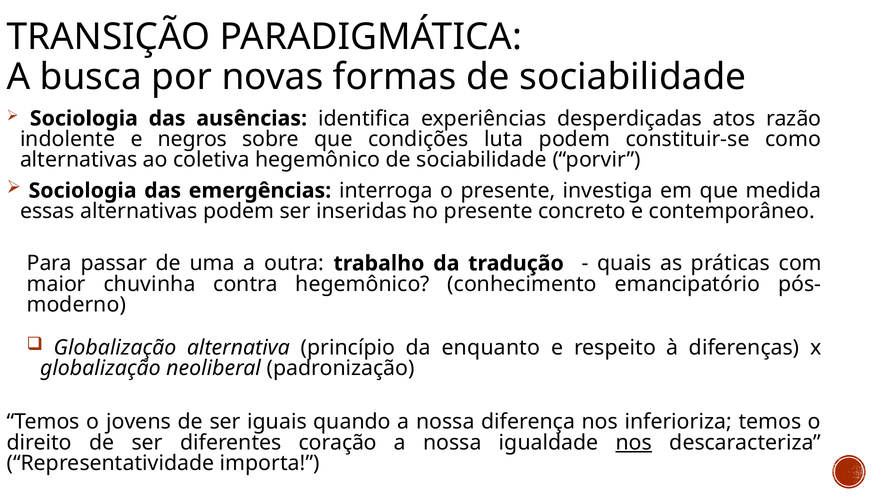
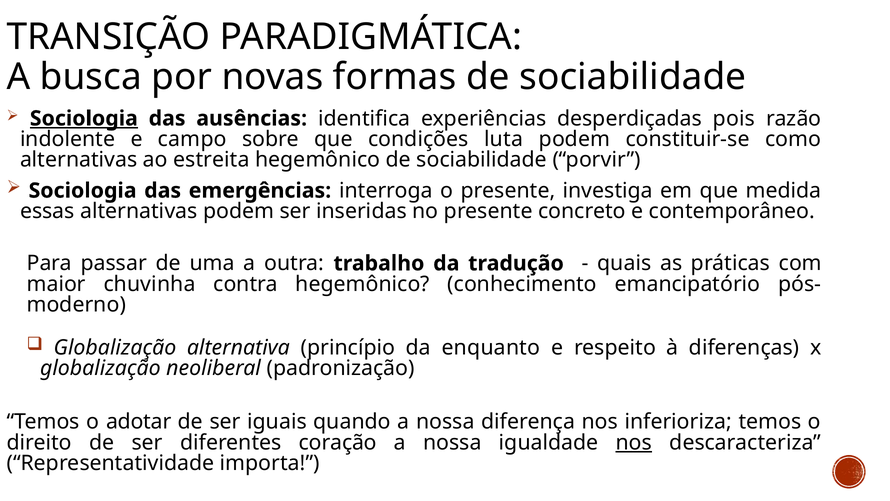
Sociologia at (84, 118) underline: none -> present
atos: atos -> pois
negros: negros -> campo
coletiva: coletiva -> estreita
jovens: jovens -> adotar
